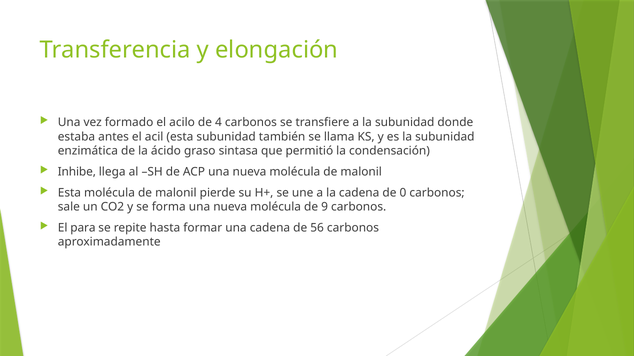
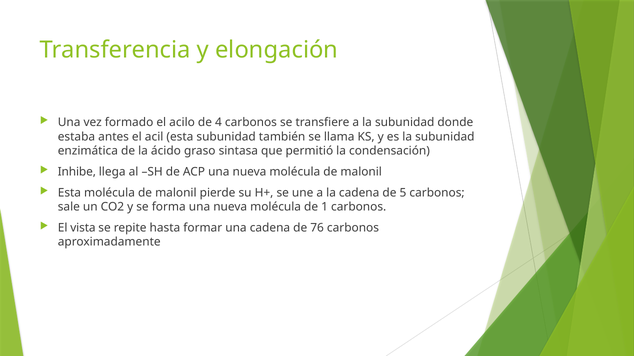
0: 0 -> 5
9: 9 -> 1
para: para -> vista
56: 56 -> 76
